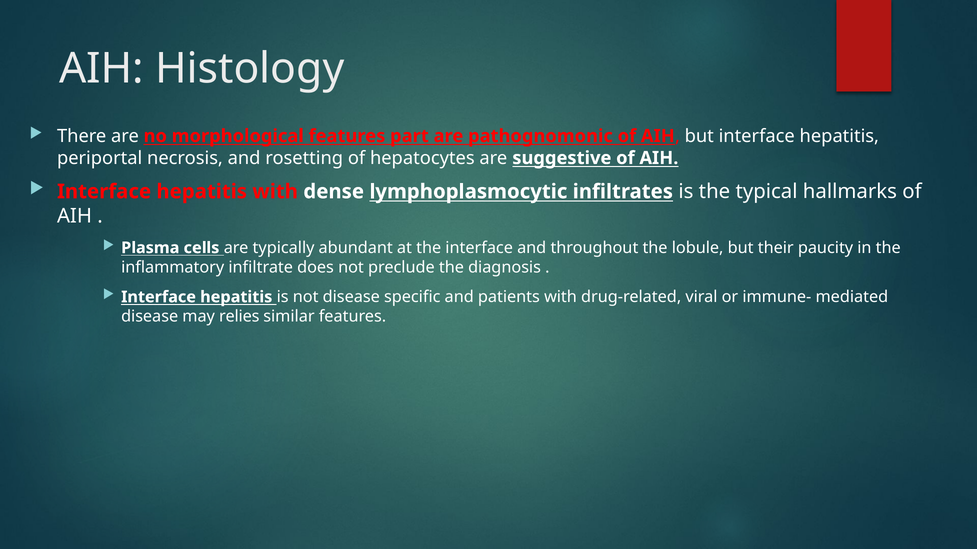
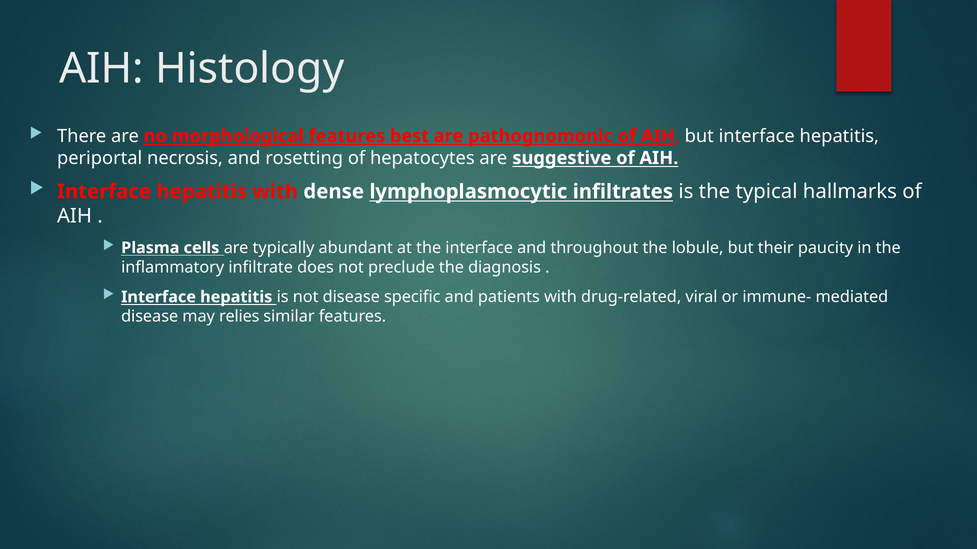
part: part -> best
